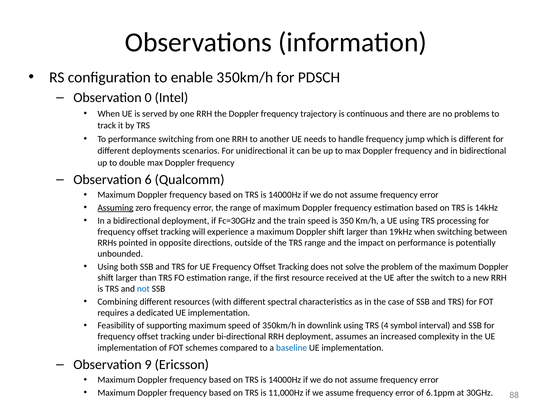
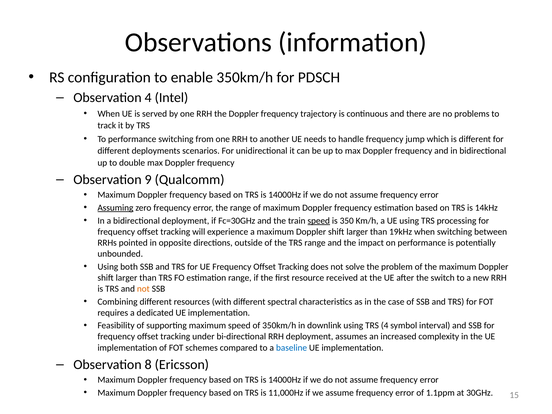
Observation 0: 0 -> 4
6: 6 -> 9
speed at (319, 221) underline: none -> present
not at (143, 289) colour: blue -> orange
9: 9 -> 8
6.1ppm: 6.1ppm -> 1.1ppm
88: 88 -> 15
